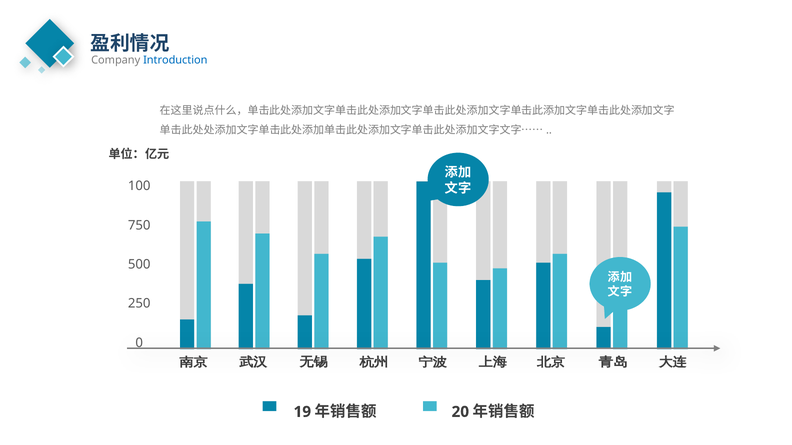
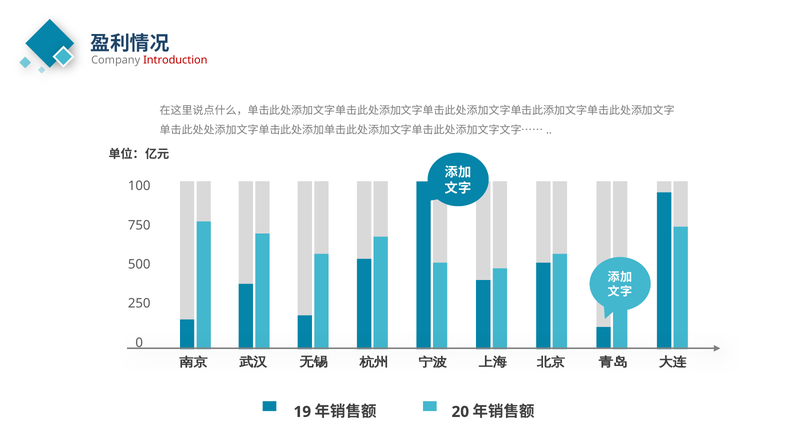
Introduction colour: blue -> red
